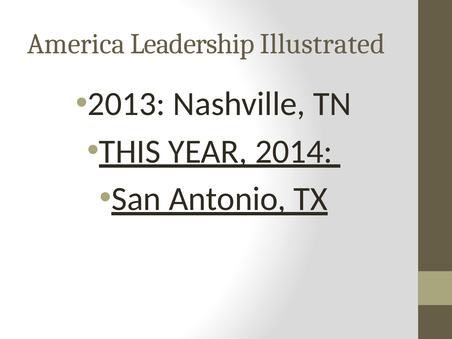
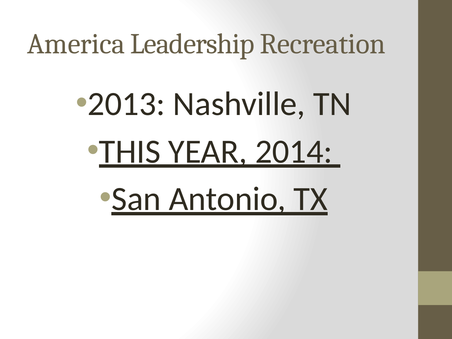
Illustrated: Illustrated -> Recreation
